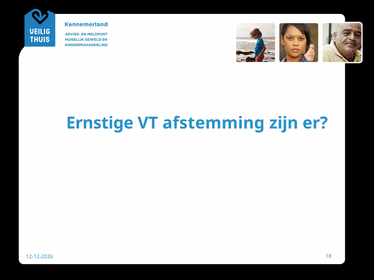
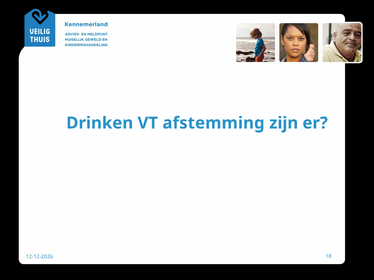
Ernstige: Ernstige -> Drinken
